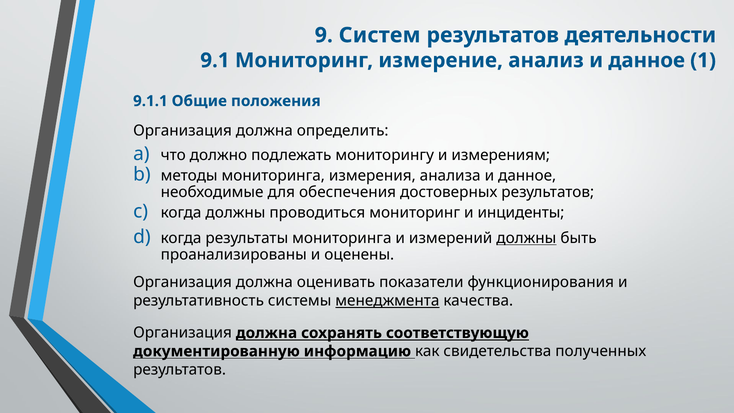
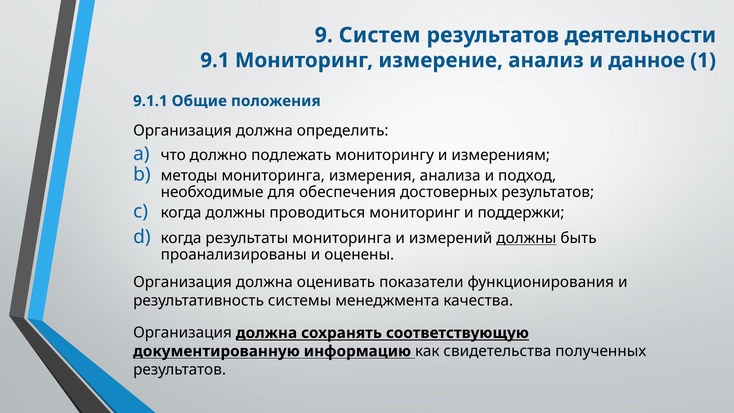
анализа и данное: данное -> подход
инциденты: инциденты -> поддержки
менеджмента underline: present -> none
